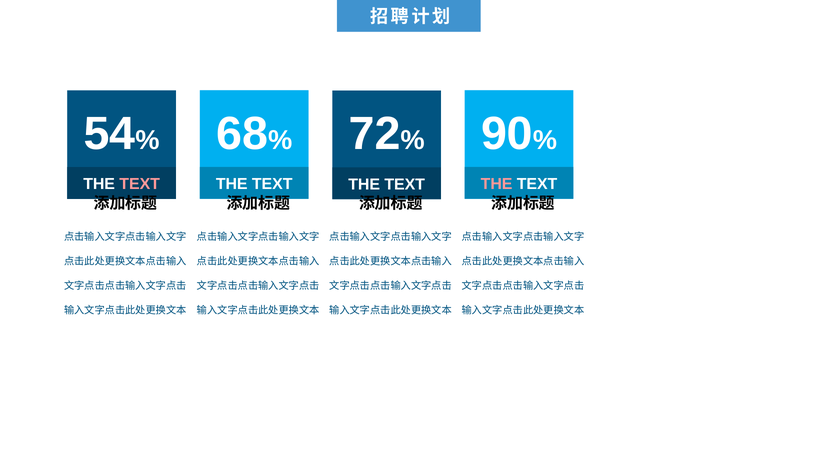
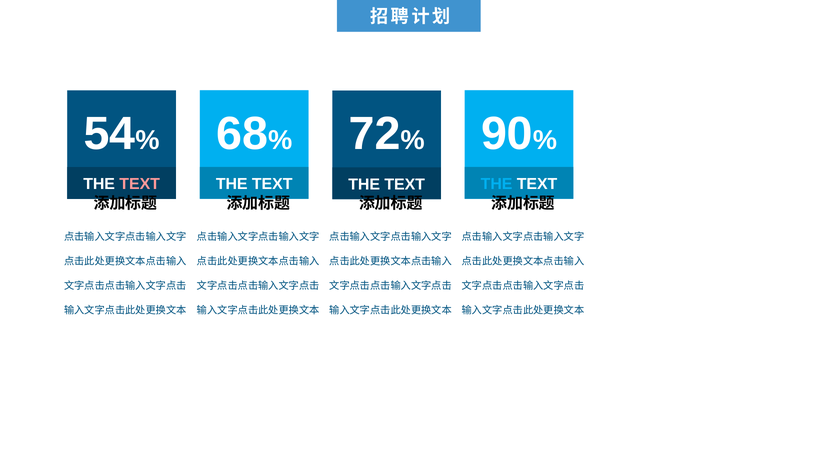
THE at (497, 184) colour: pink -> light blue
